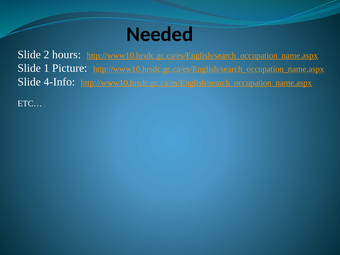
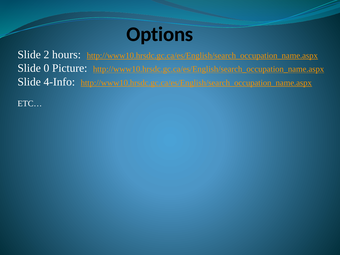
Needed: Needed -> Options
1: 1 -> 0
